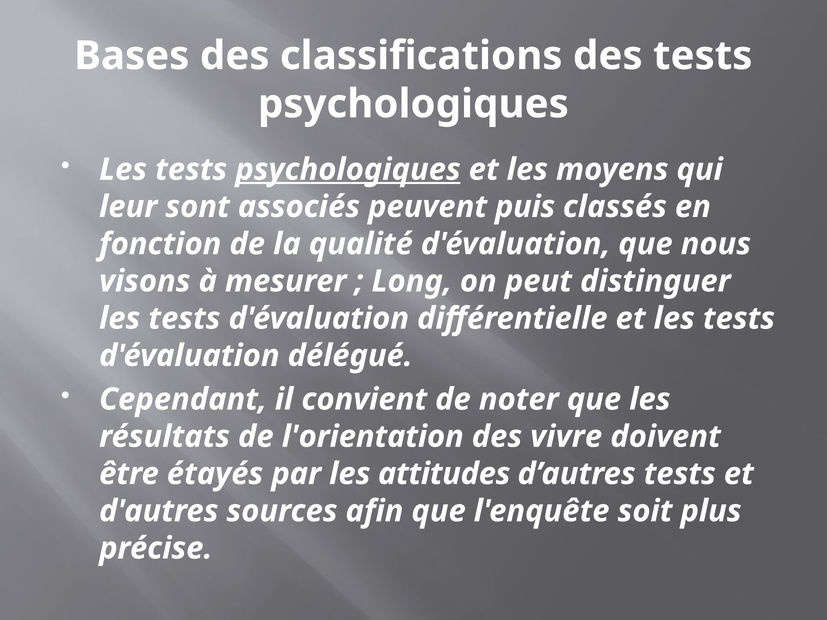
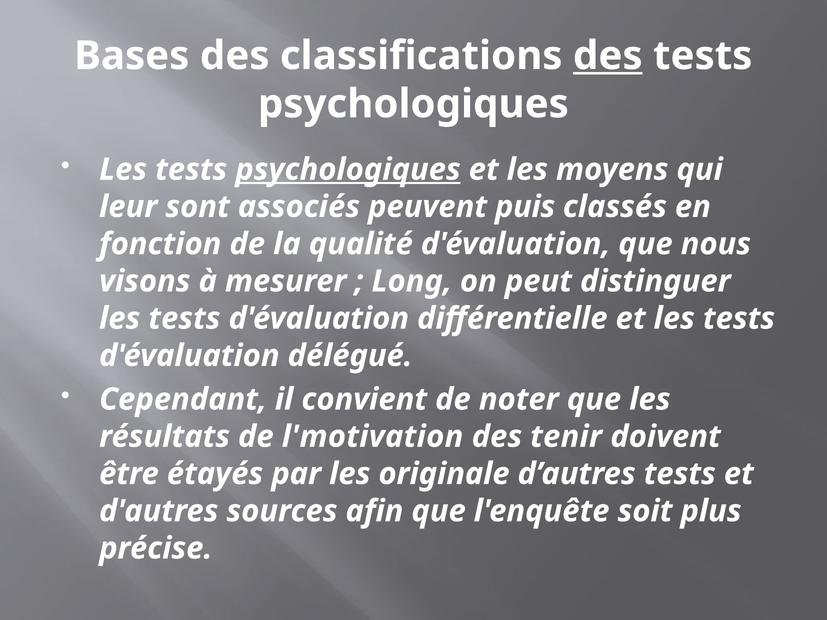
des at (608, 56) underline: none -> present
l'orientation: l'orientation -> l'motivation
vivre: vivre -> tenir
attitudes: attitudes -> originale
